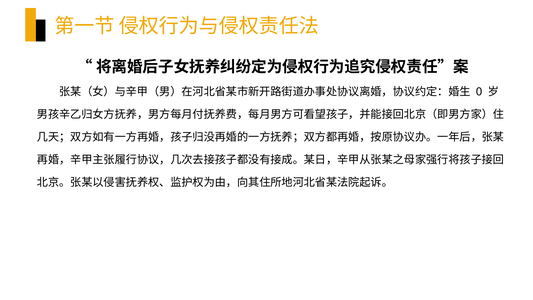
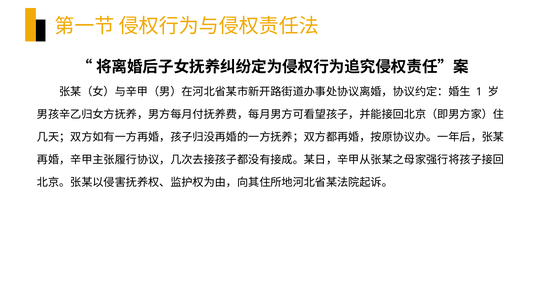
0: 0 -> 1
